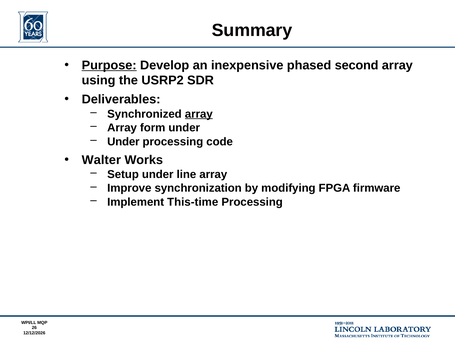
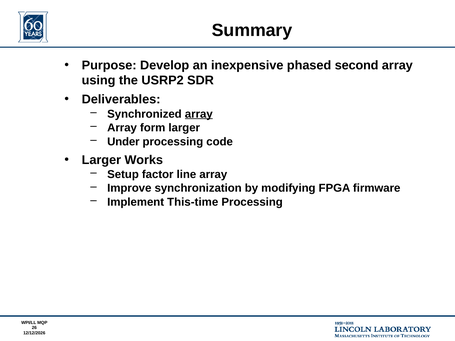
Purpose underline: present -> none
form under: under -> larger
Walter at (101, 160): Walter -> Larger
Setup under: under -> factor
